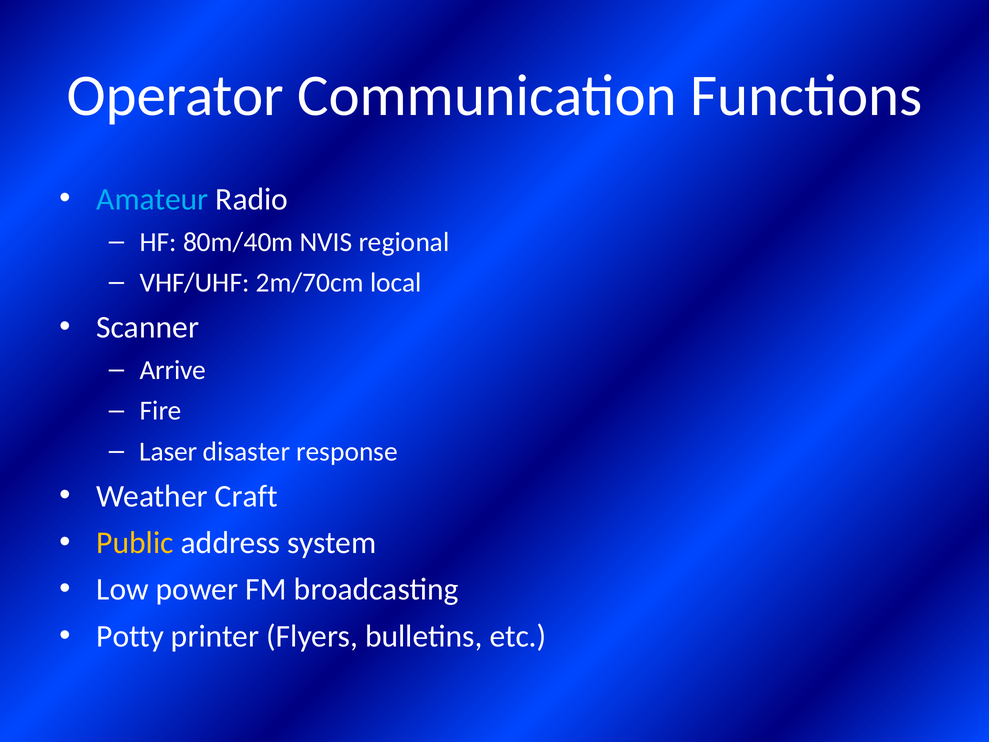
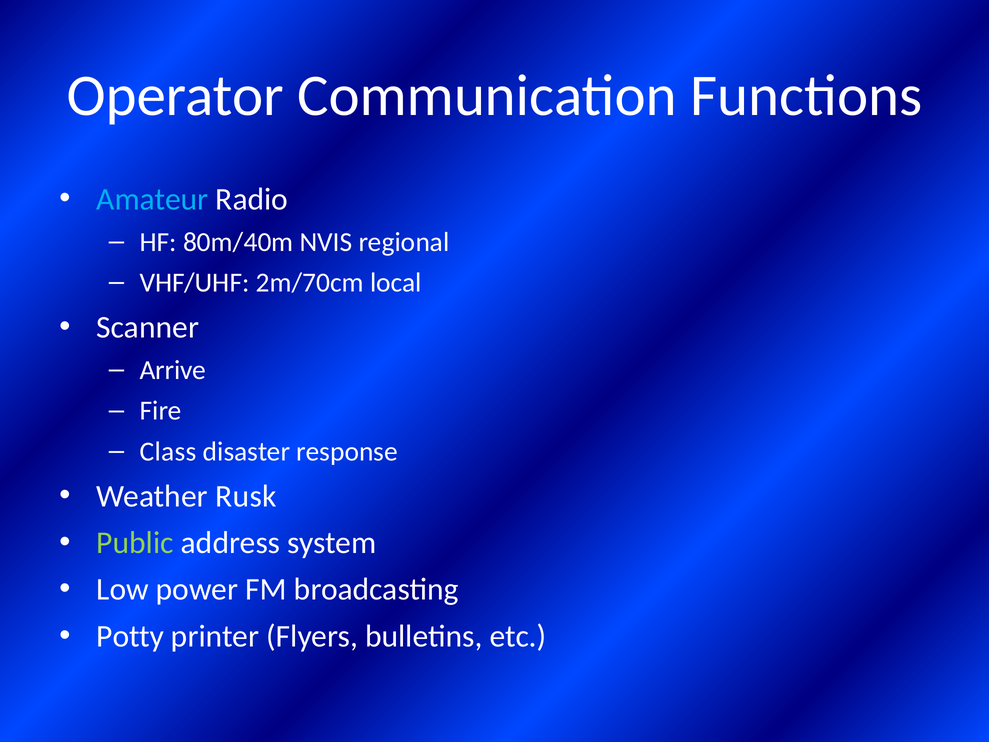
Laser: Laser -> Class
Craft: Craft -> Rusk
Public colour: yellow -> light green
